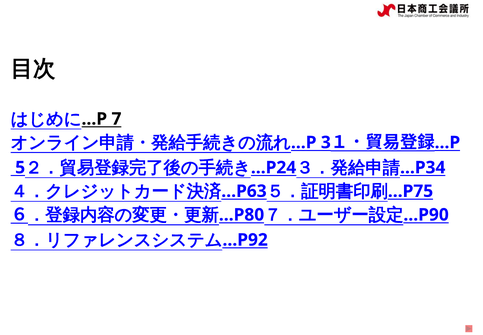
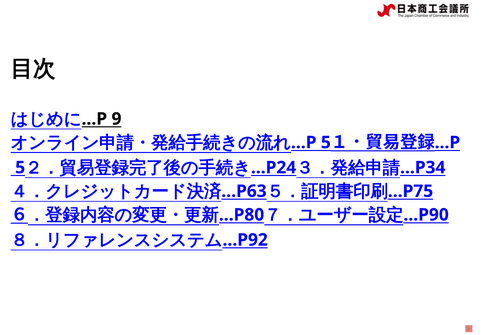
7: 7 -> 9
3 at (326, 142): 3 -> 5
